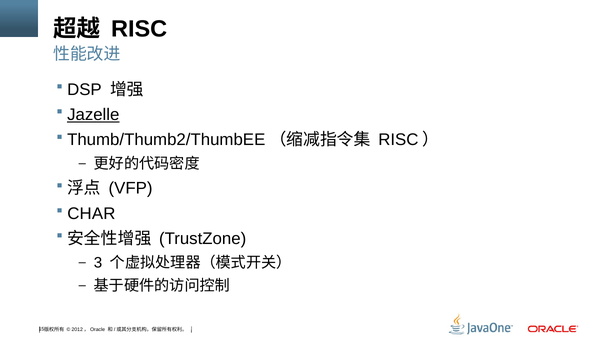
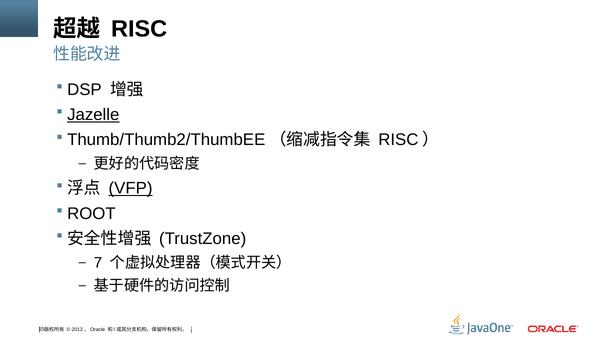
VFP underline: none -> present
CHAR: CHAR -> ROOT
3: 3 -> 7
